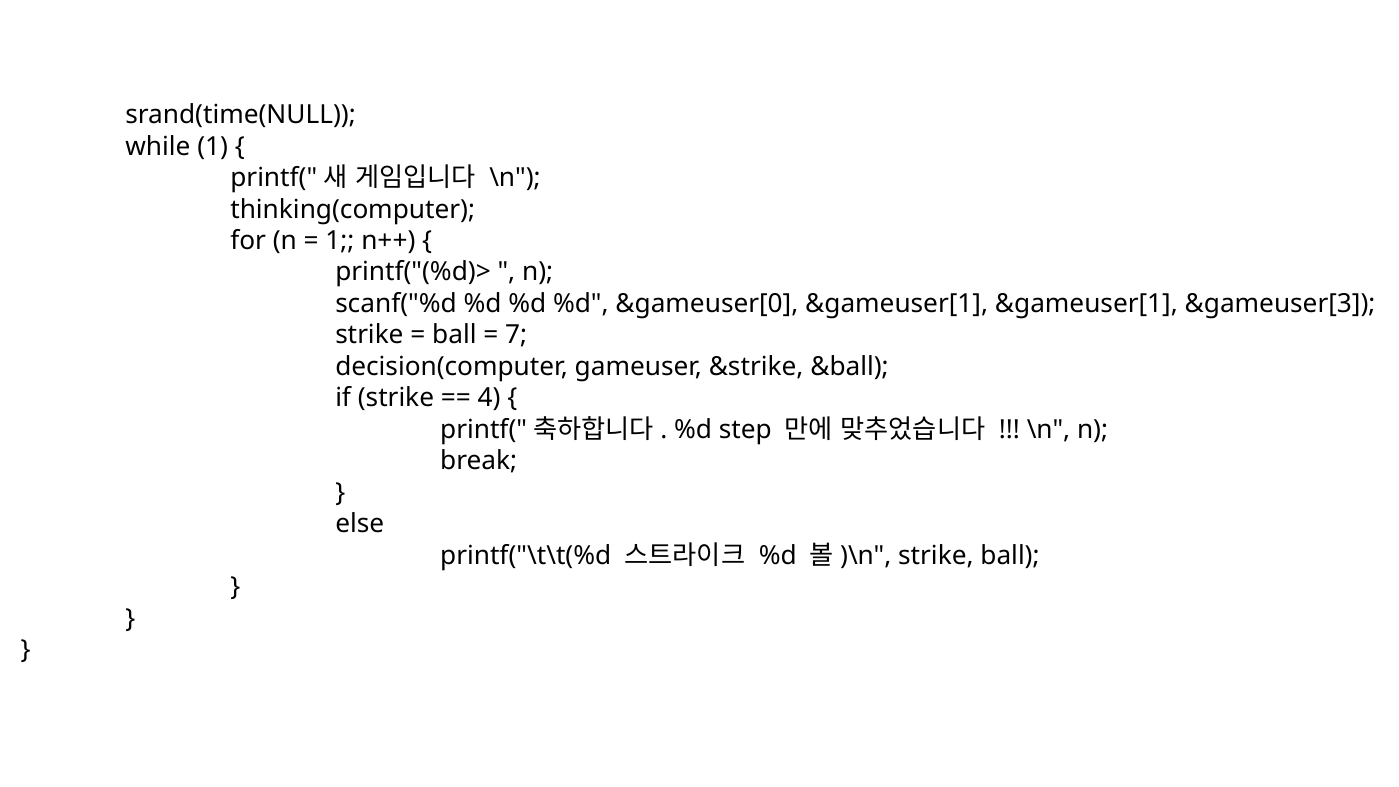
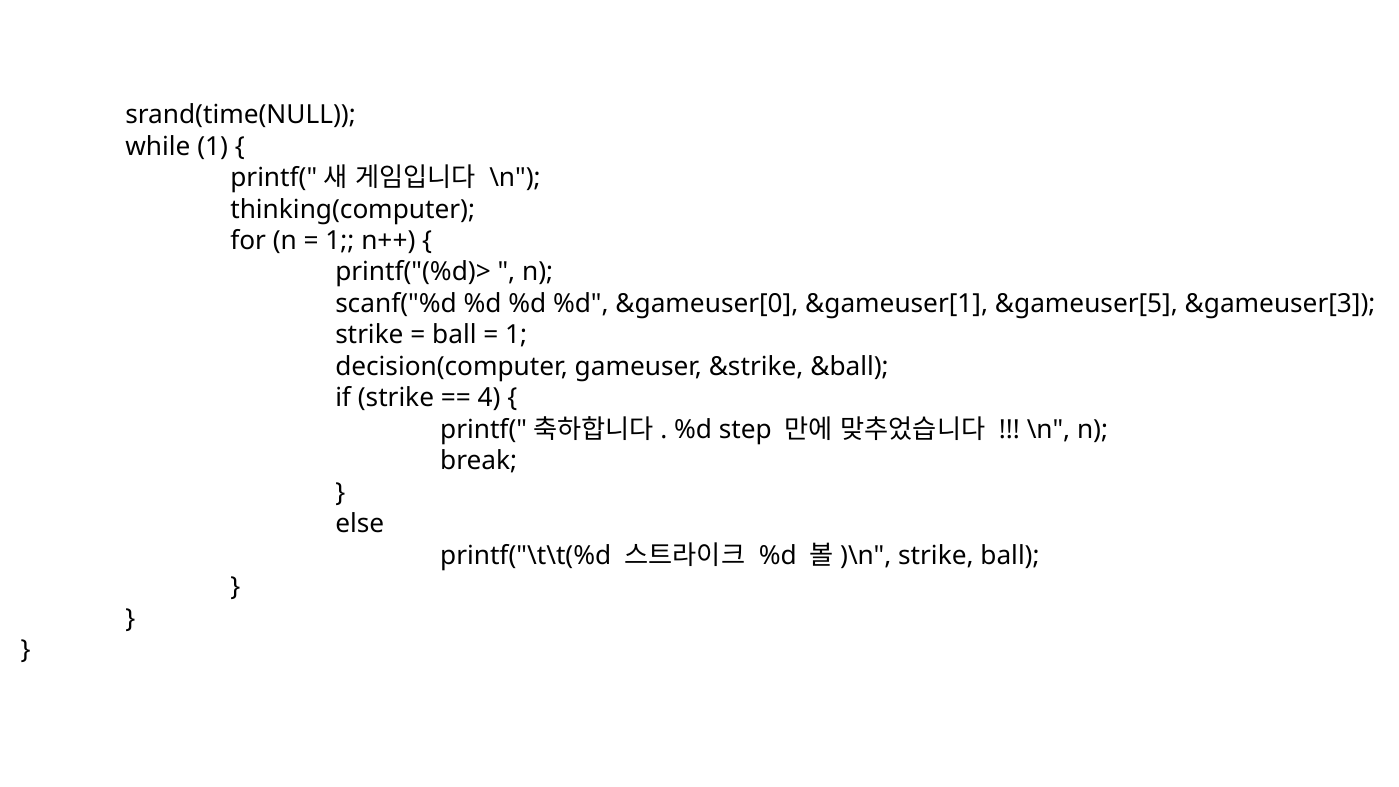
&gameuser[1 &gameuser[1: &gameuser[1 -> &gameuser[5
7 at (516, 335): 7 -> 1
